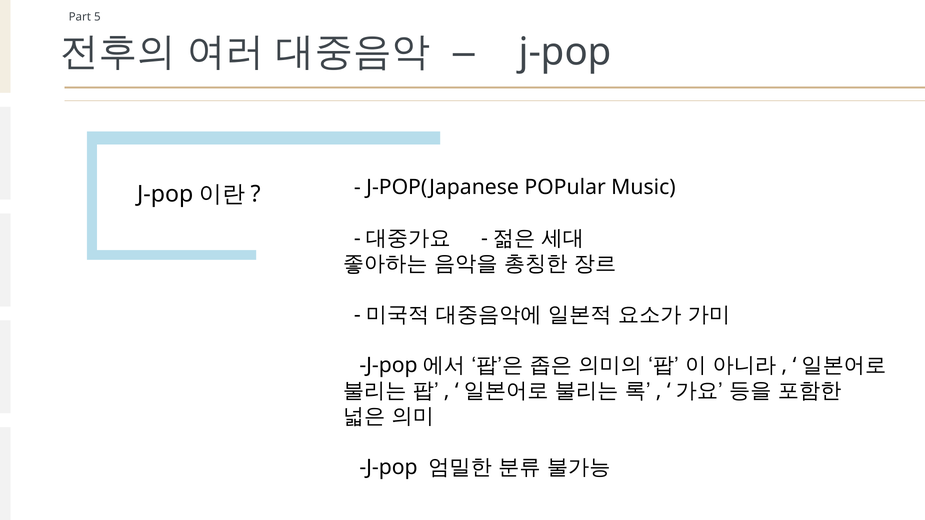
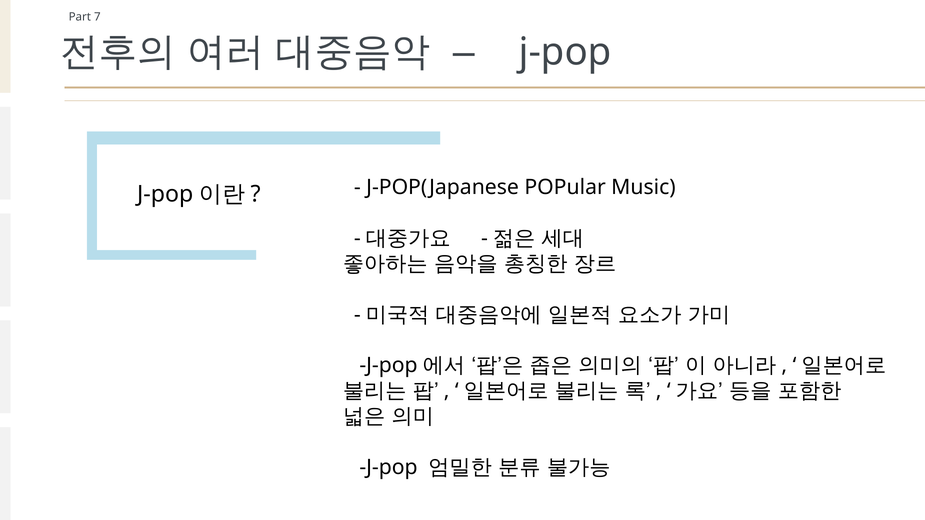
5: 5 -> 7
